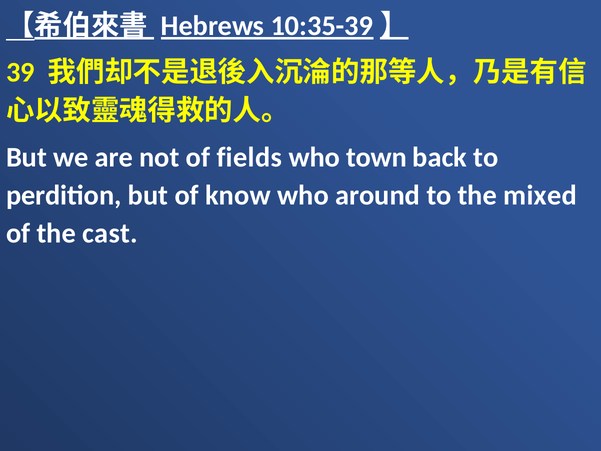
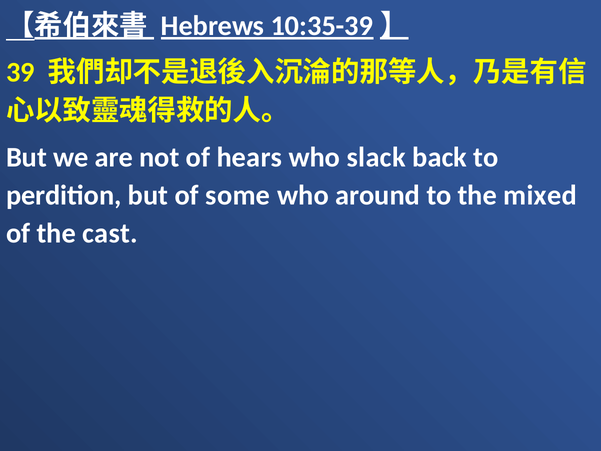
fields: fields -> hears
town: town -> slack
know: know -> some
